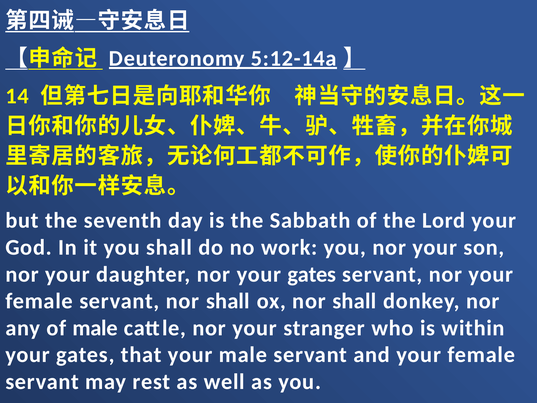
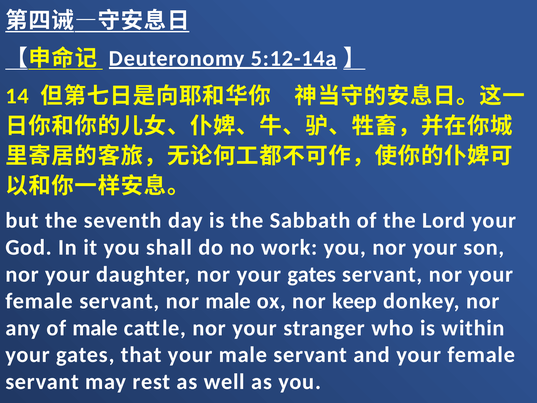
servant nor shall: shall -> male
ox nor shall: shall -> keep
